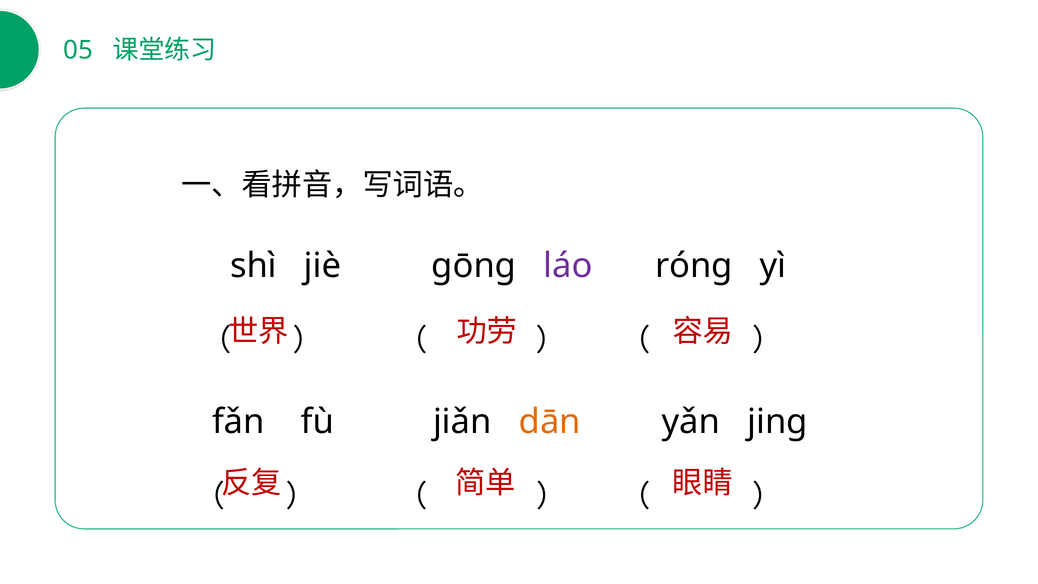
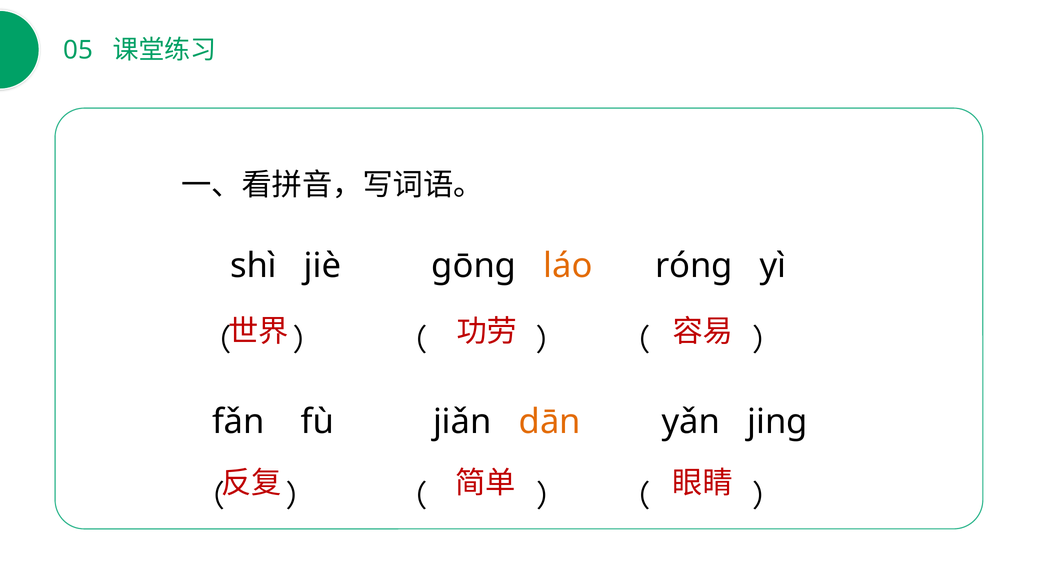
láo colour: purple -> orange
